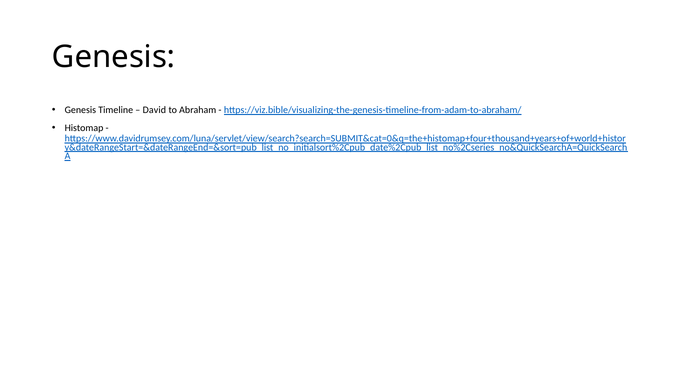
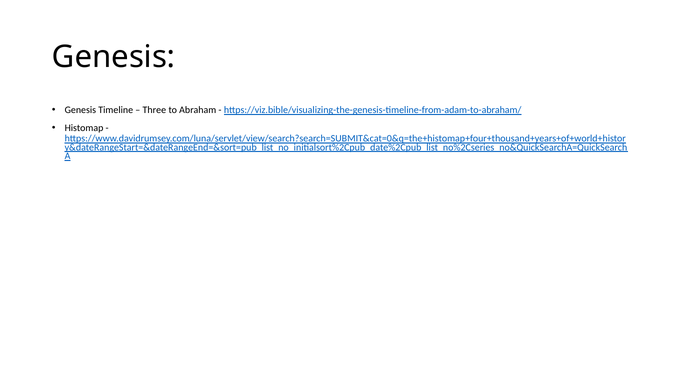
David: David -> Three
